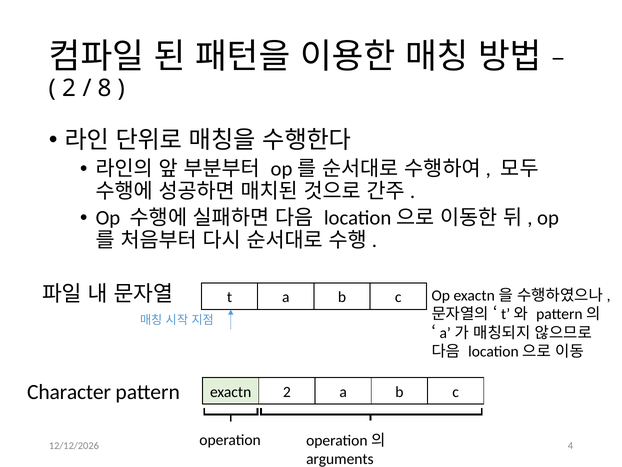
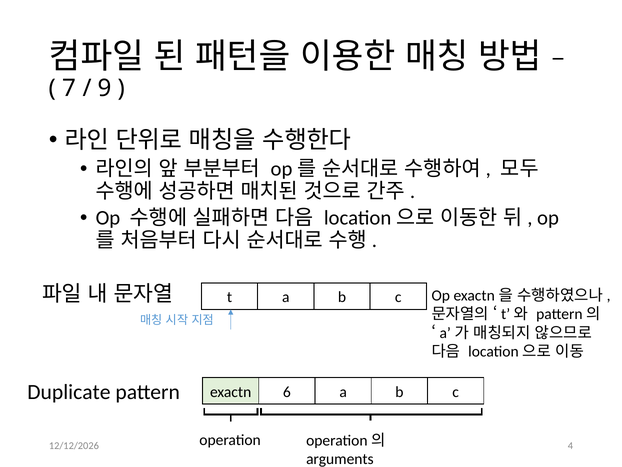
2 at (69, 88): 2 -> 7
8: 8 -> 9
Character: Character -> Duplicate
exactn 2: 2 -> 6
